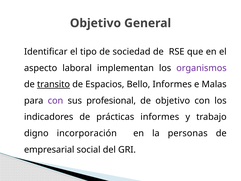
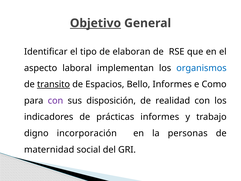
Objetivo at (95, 23) underline: none -> present
sociedad: sociedad -> elaboran
organismos colour: purple -> blue
Malas: Malas -> Como
profesional: profesional -> disposición
de objetivo: objetivo -> realidad
empresarial: empresarial -> maternidad
